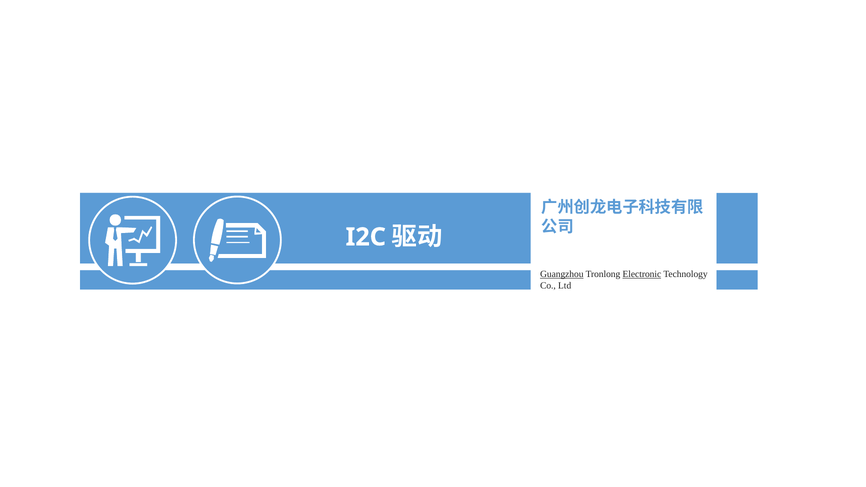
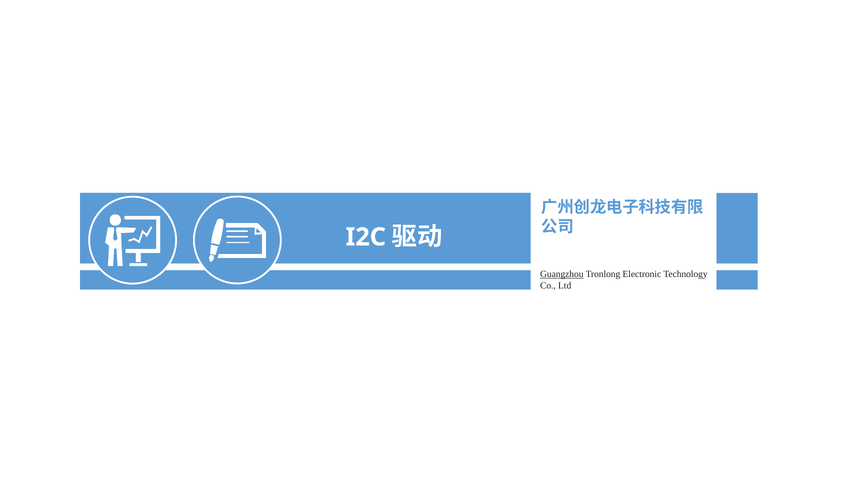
Electronic underline: present -> none
